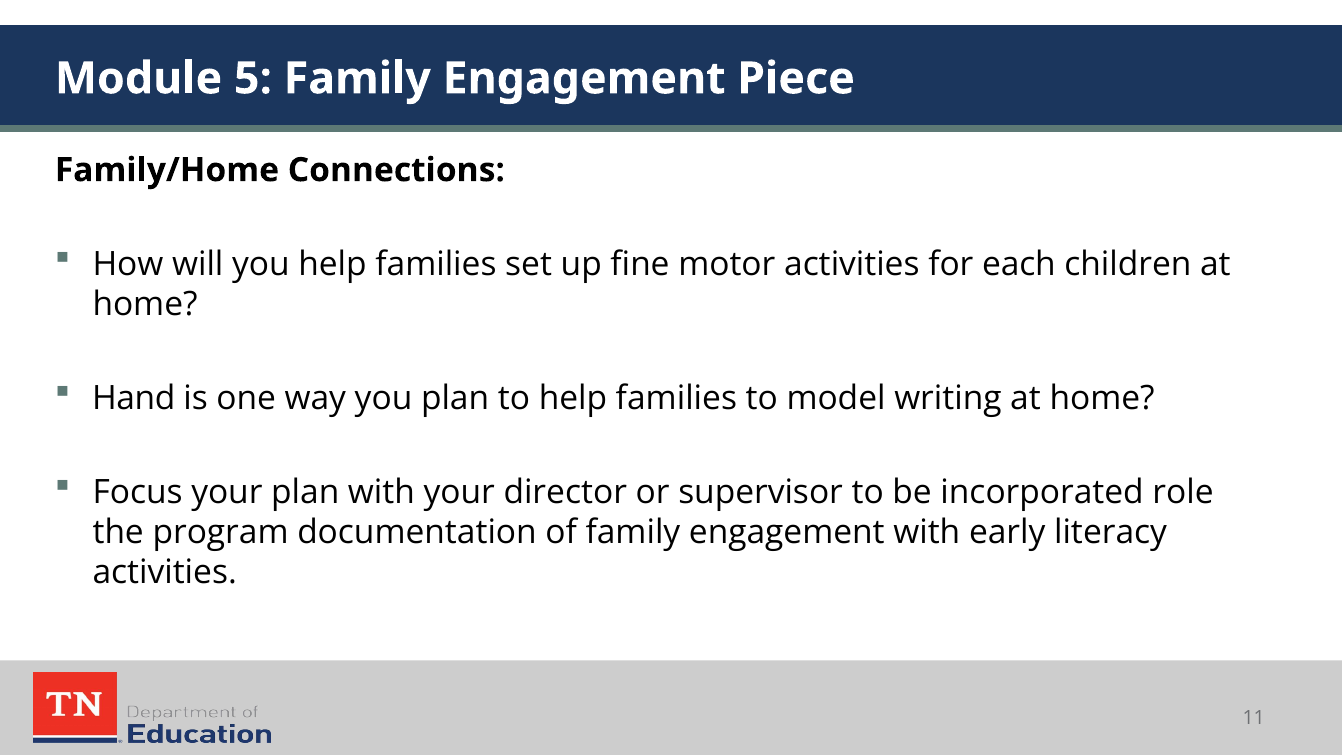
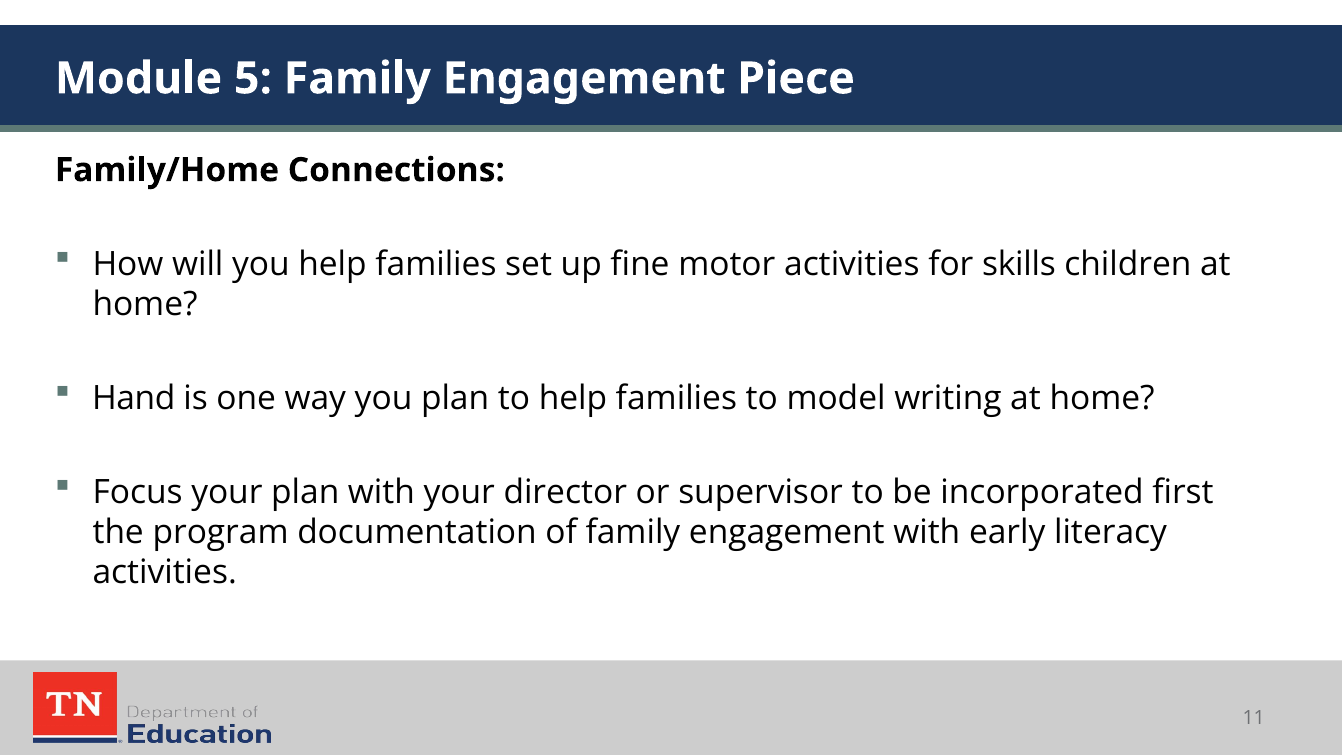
each: each -> skills
role: role -> first
